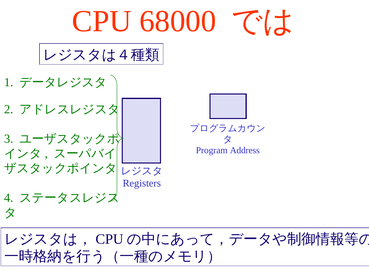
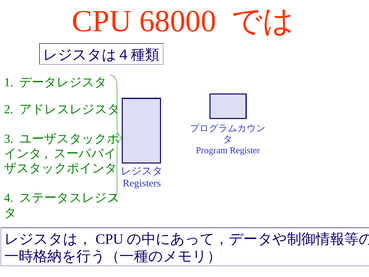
Address: Address -> Register
